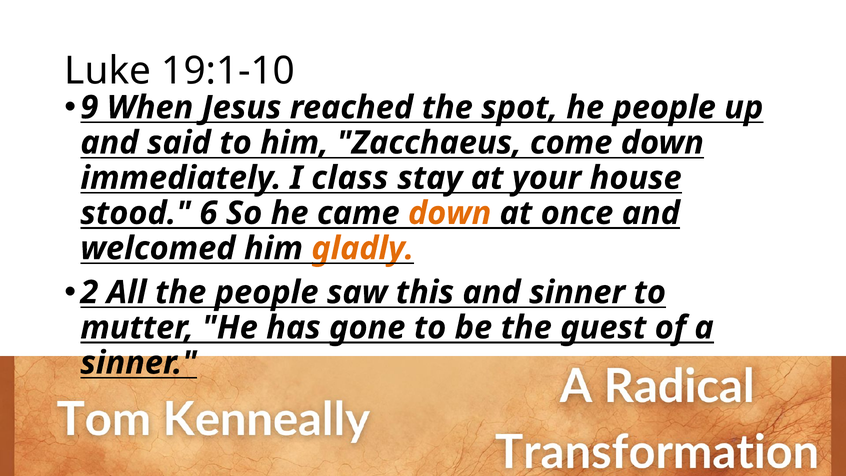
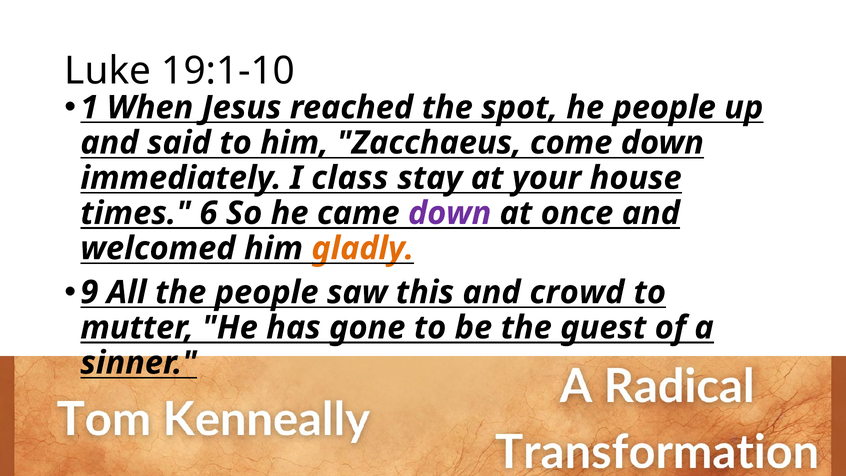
9: 9 -> 1
stood: stood -> times
down at (450, 213) colour: orange -> purple
2: 2 -> 9
and sinner: sinner -> crowd
